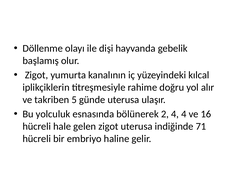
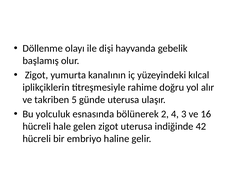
4 4: 4 -> 3
71: 71 -> 42
